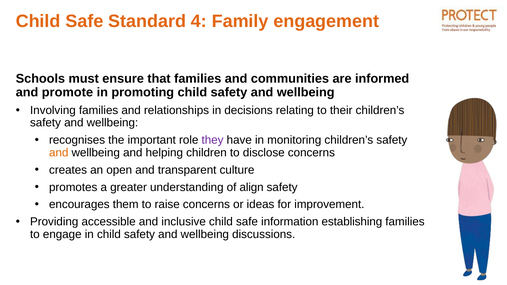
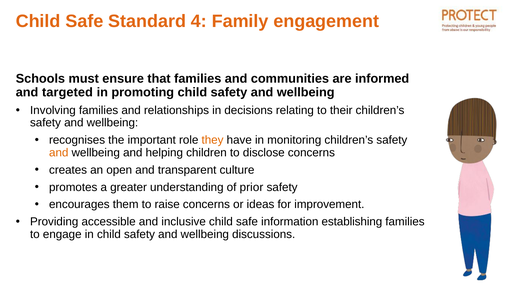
promote: promote -> targeted
they colour: purple -> orange
align: align -> prior
